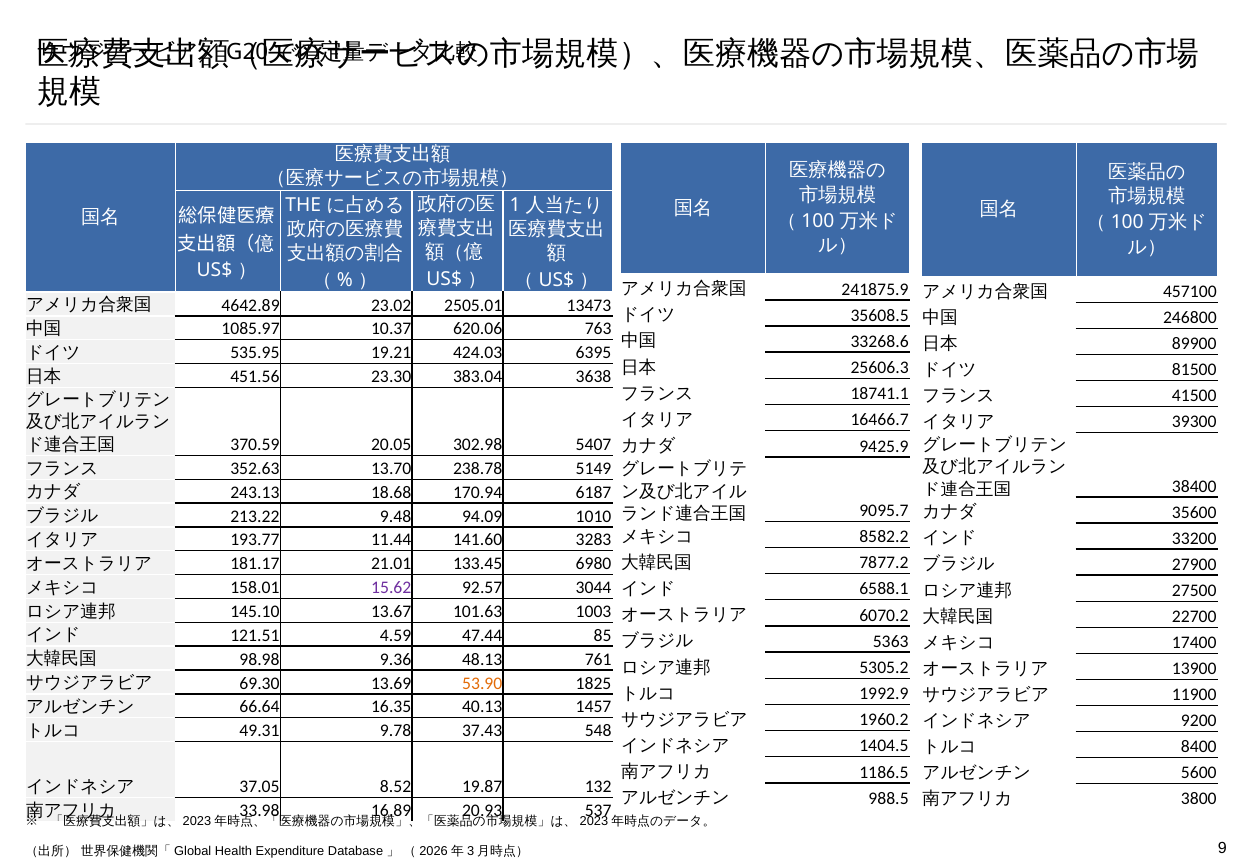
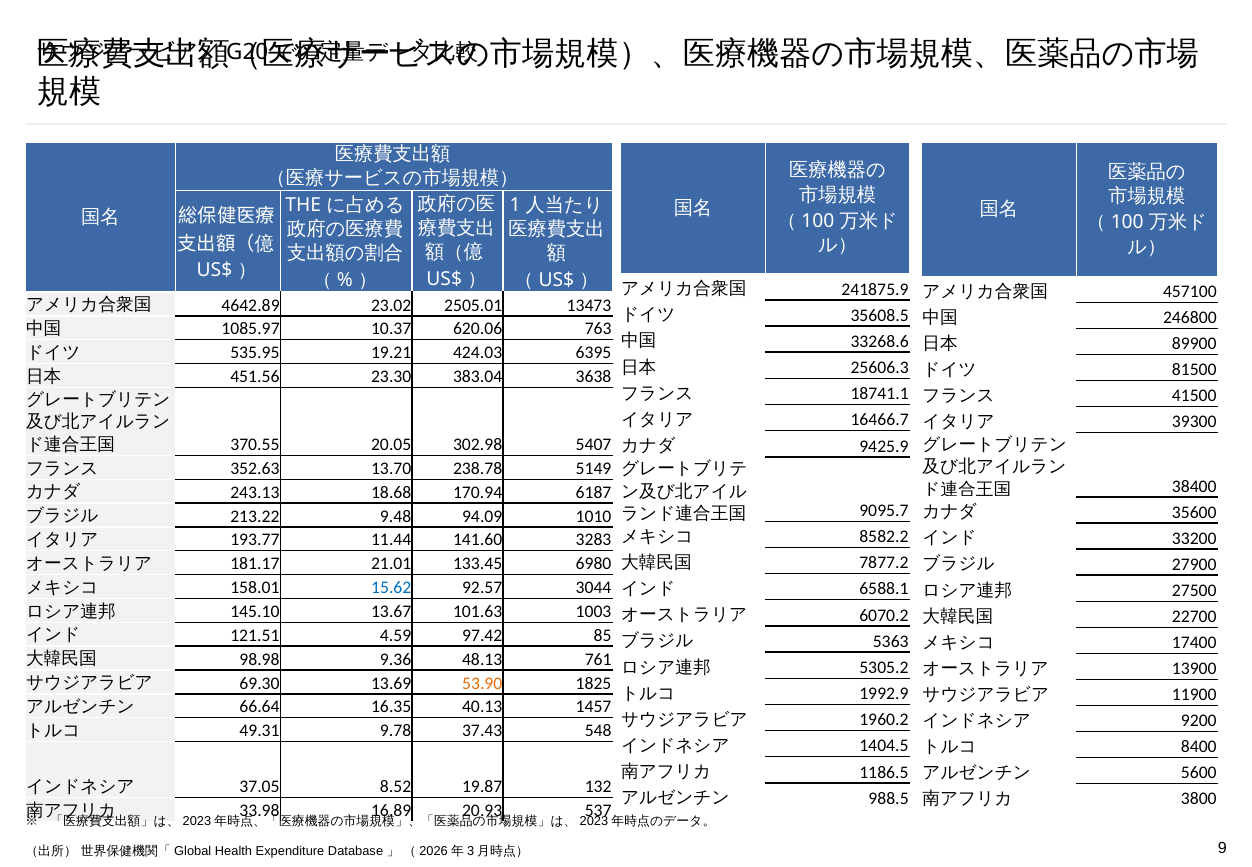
370.59: 370.59 -> 370.55
15.62 colour: purple -> blue
47.44: 47.44 -> 97.42
